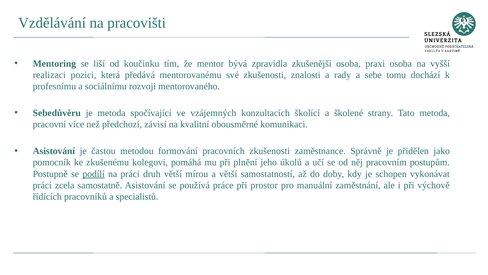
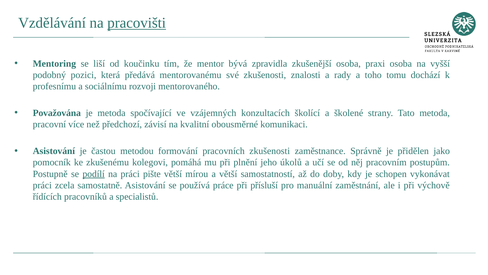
pracovišti underline: none -> present
realizaci: realizaci -> podobný
sebe: sebe -> toho
Sebedůvěru: Sebedůvěru -> Považována
druh: druh -> pište
prostor: prostor -> přísluší
